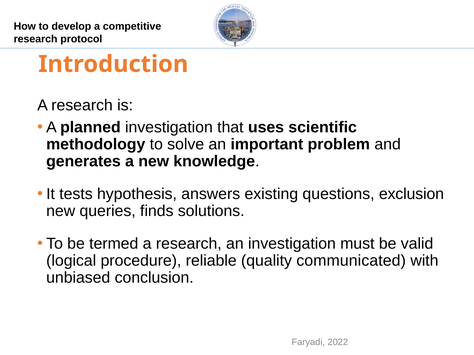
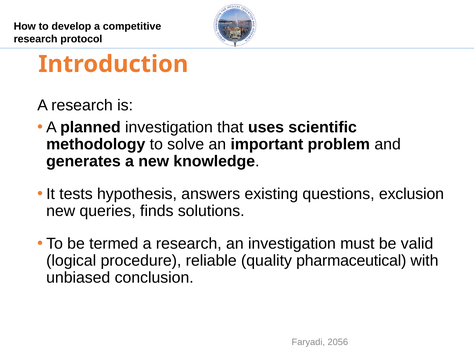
communicated: communicated -> pharmaceutical
2022: 2022 -> 2056
